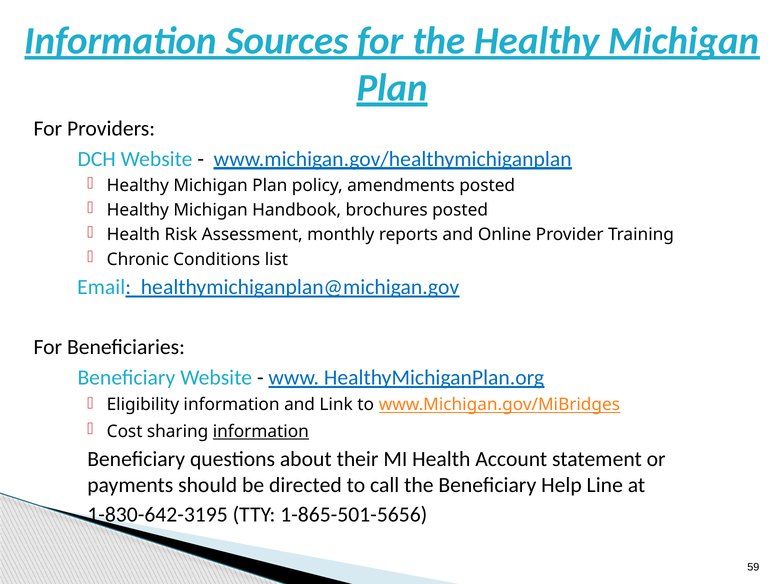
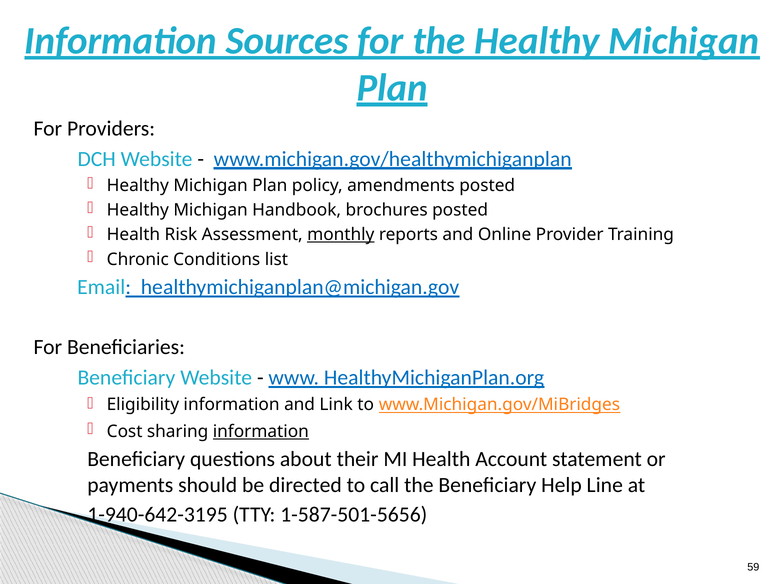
monthly underline: none -> present
1-830-642-3195: 1-830-642-3195 -> 1-940-642-3195
1-865-501-5656: 1-865-501-5656 -> 1-587-501-5656
